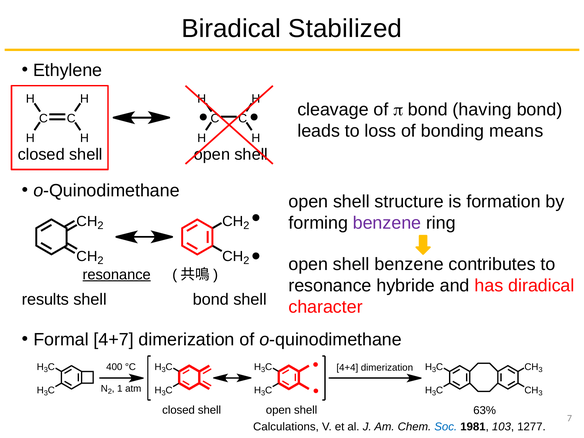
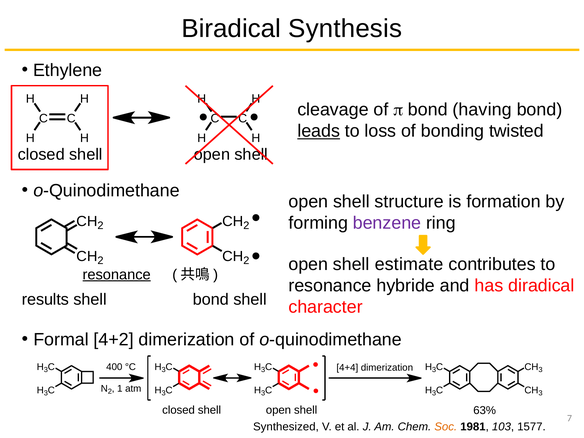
Stabilized: Stabilized -> Synthesis
leads underline: none -> present
means: means -> twisted
shell benzene: benzene -> estimate
4+7: 4+7 -> 4+2
Calculations: Calculations -> Synthesized
Soc colour: blue -> orange
1277: 1277 -> 1577
